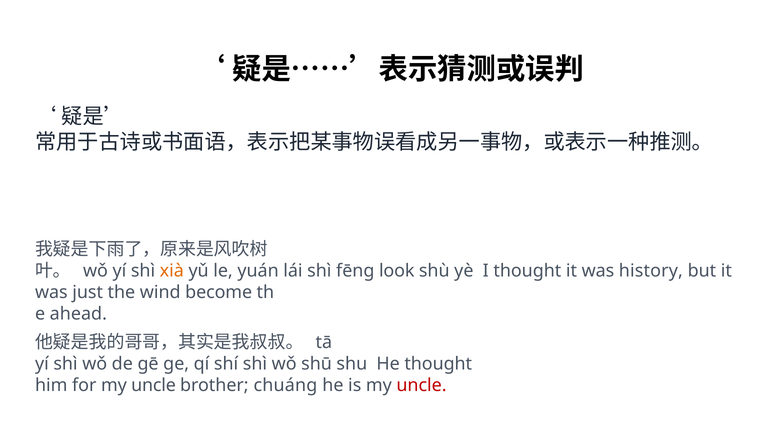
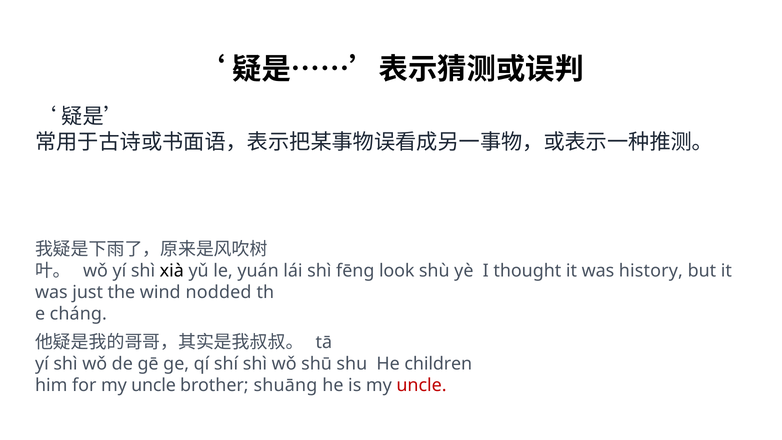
xià colour: orange -> black
become: become -> nodded
ahead: ahead -> cháng
He thought: thought -> children
chuáng: chuáng -> shuāng
